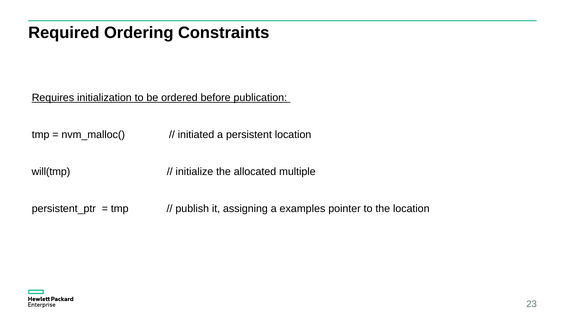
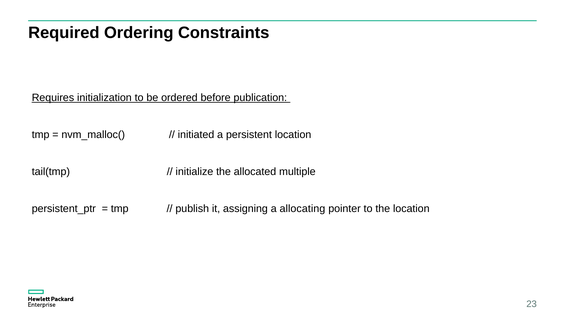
will(tmp: will(tmp -> tail(tmp
examples: examples -> allocating
